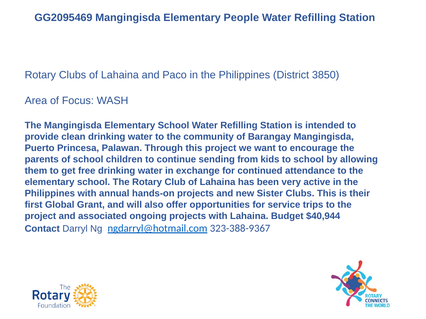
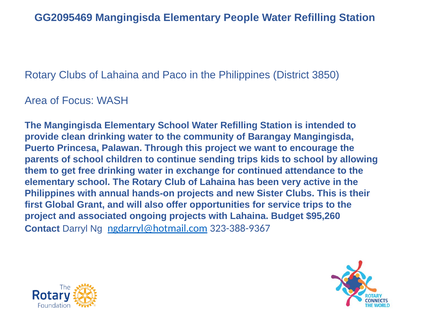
sending from: from -> trips
$40,944: $40,944 -> $95,260
